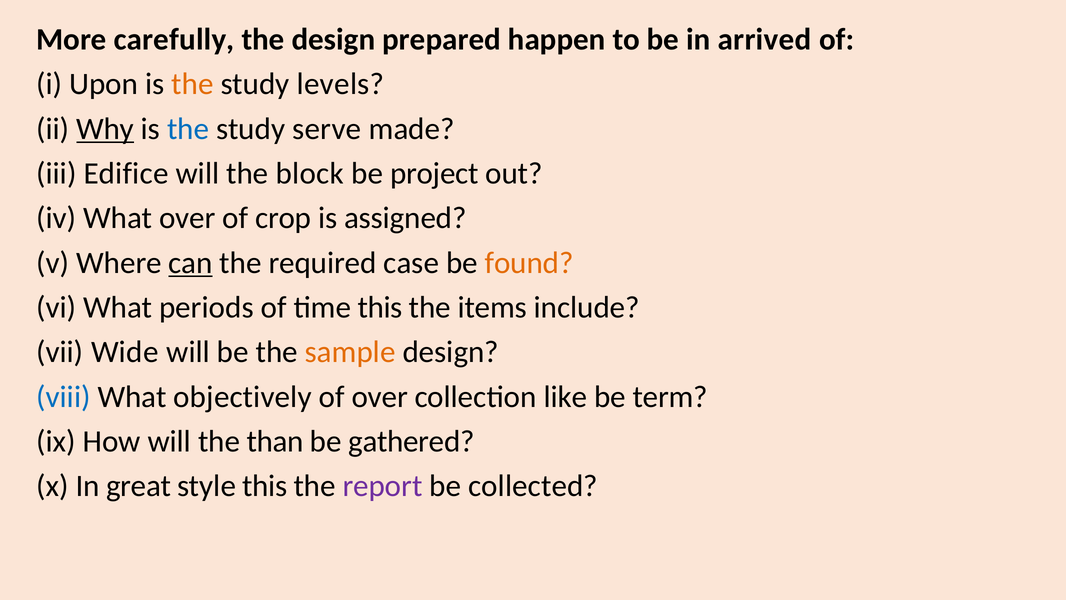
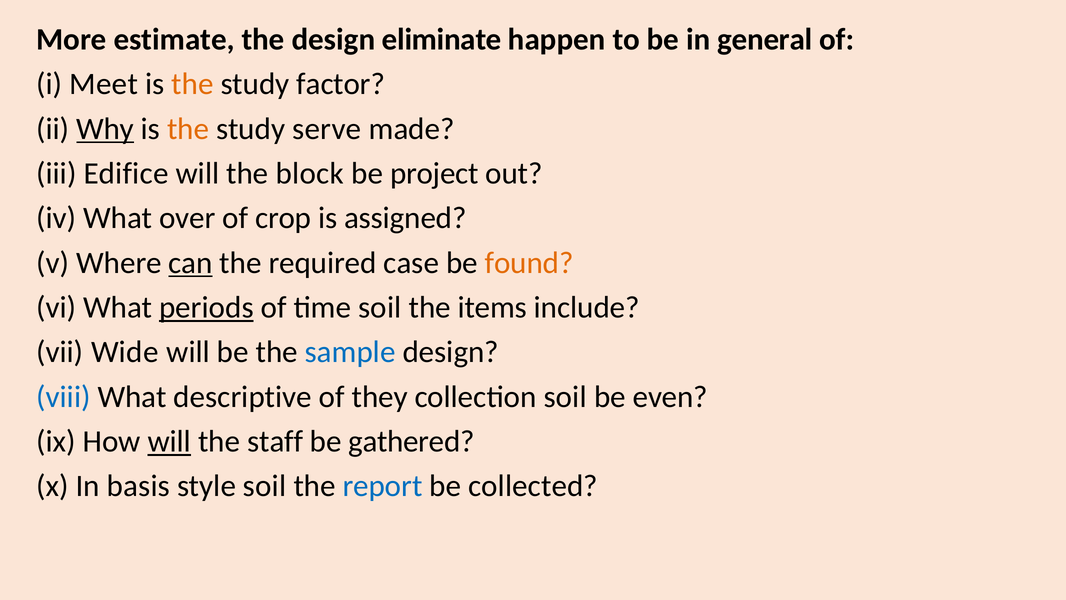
carefully: carefully -> estimate
prepared: prepared -> eliminate
arrived: arrived -> general
Upon: Upon -> Meet
levels: levels -> factor
the at (188, 129) colour: blue -> orange
periods underline: none -> present
time this: this -> soil
sample colour: orange -> blue
objectively: objectively -> descriptive
of over: over -> they
collection like: like -> soil
term: term -> even
will at (169, 441) underline: none -> present
than: than -> staff
great: great -> basis
style this: this -> soil
report colour: purple -> blue
